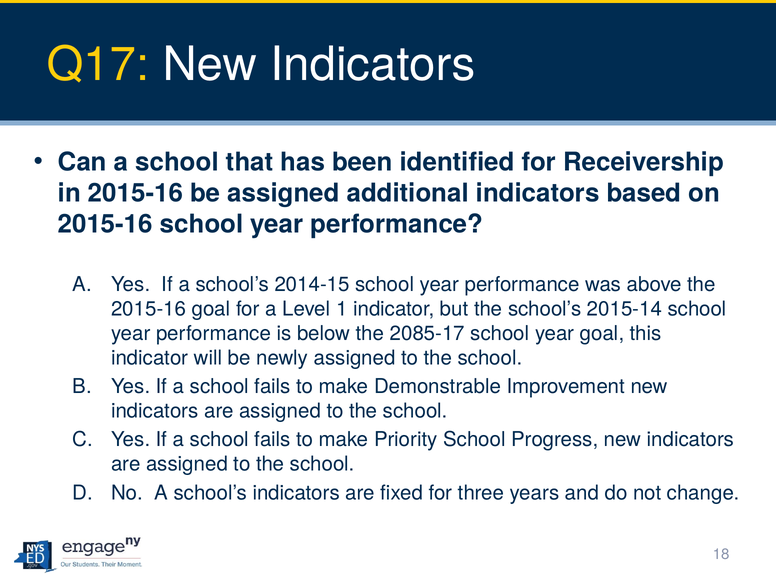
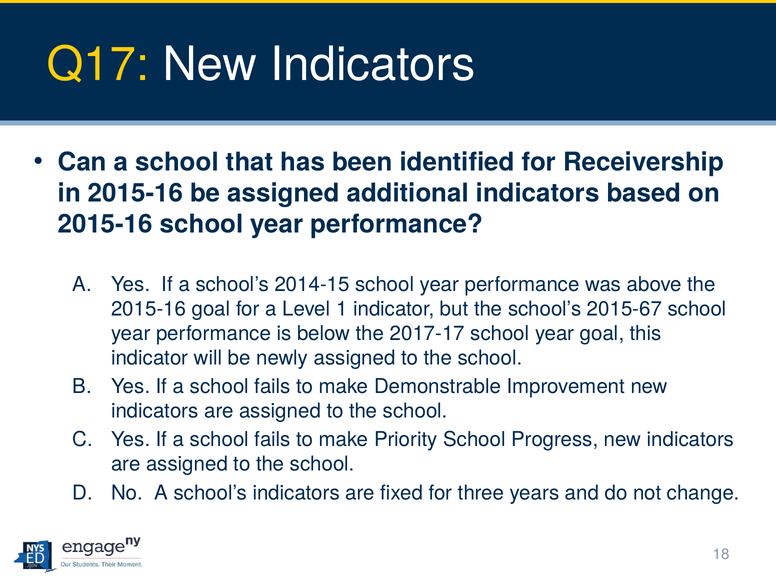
2015-14: 2015-14 -> 2015-67
2085-17: 2085-17 -> 2017-17
